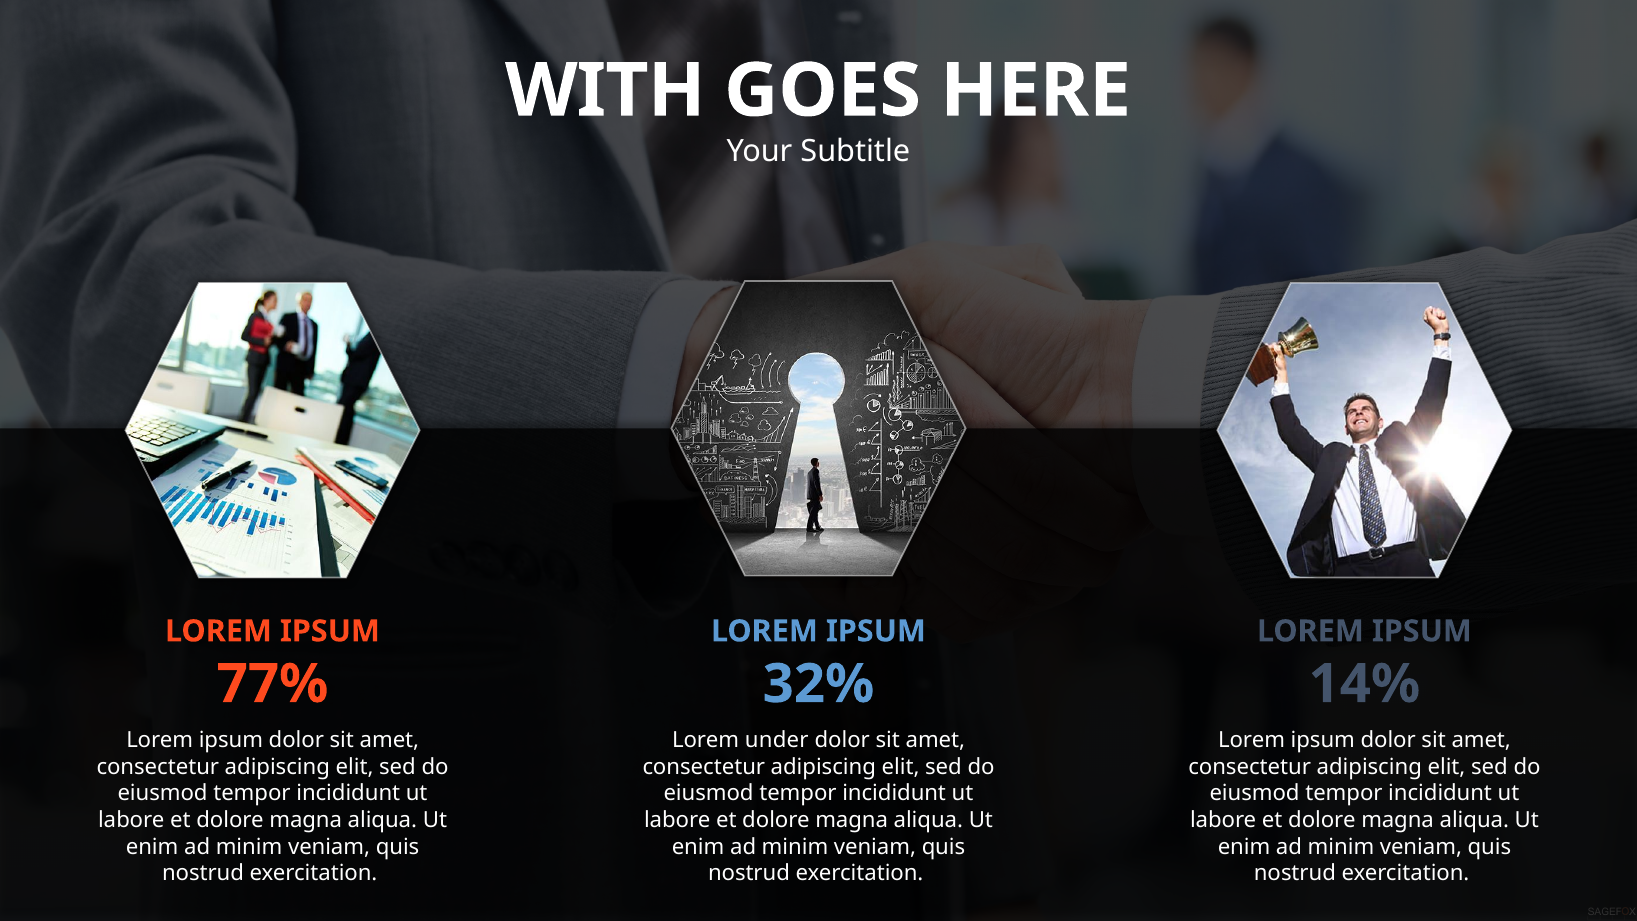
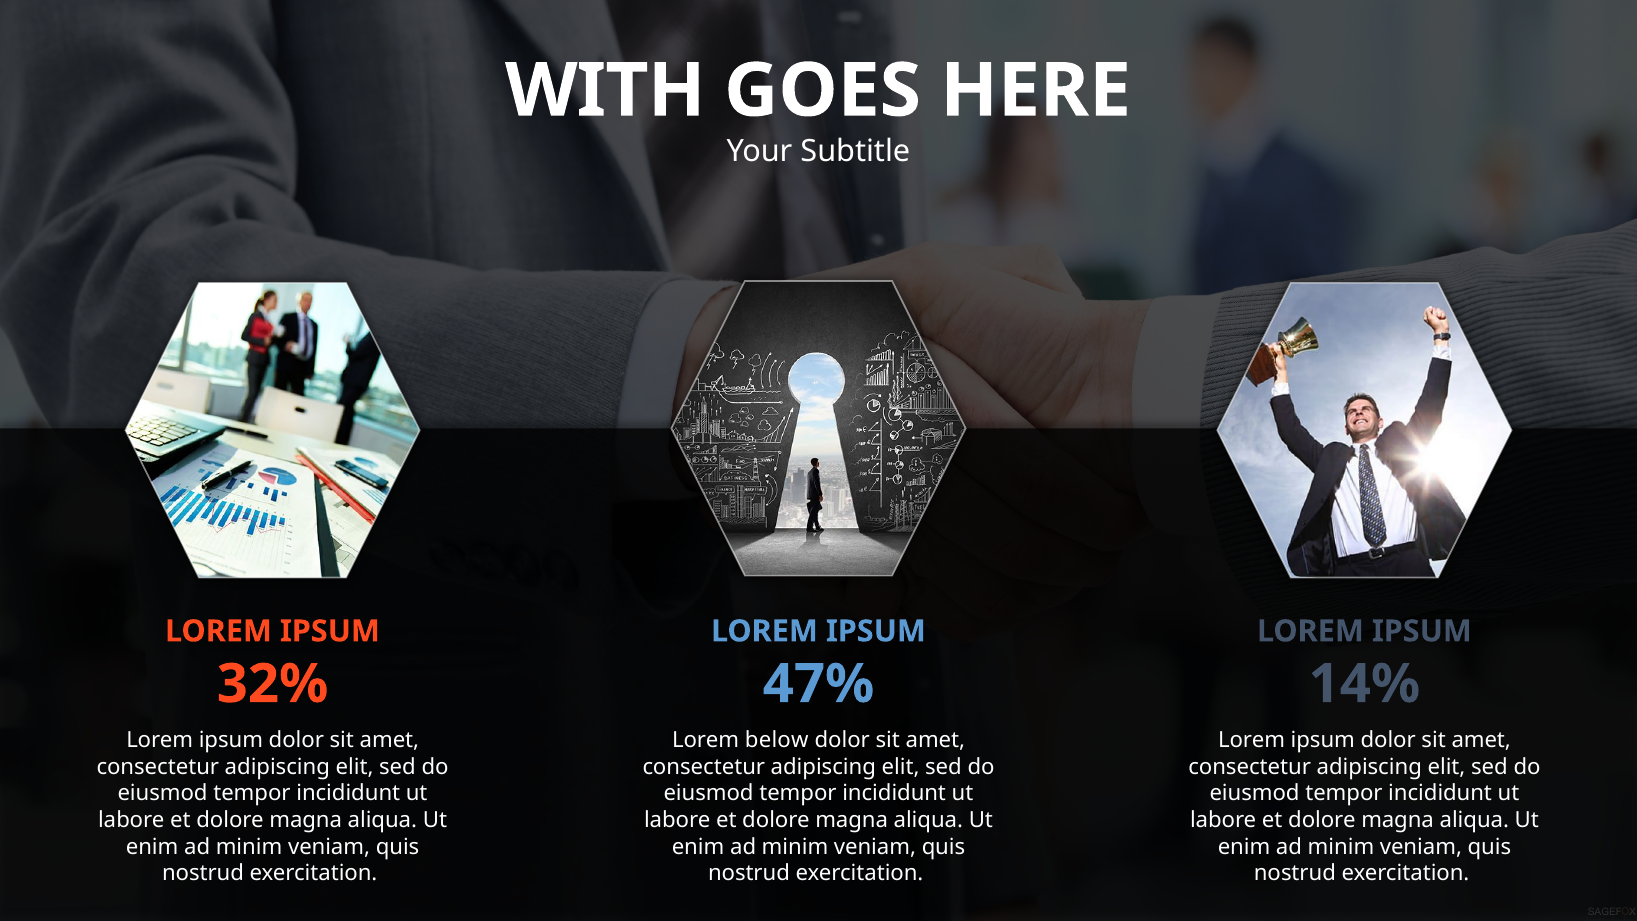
77%: 77% -> 32%
32%: 32% -> 47%
under: under -> below
